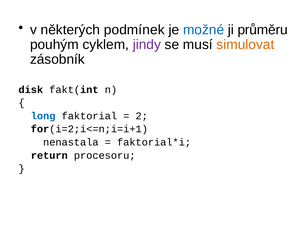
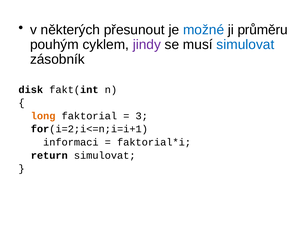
podmínek: podmínek -> přesunout
simulovat at (245, 45) colour: orange -> blue
long colour: blue -> orange
2: 2 -> 3
nenastala: nenastala -> informaci
return procesoru: procesoru -> simulovat
